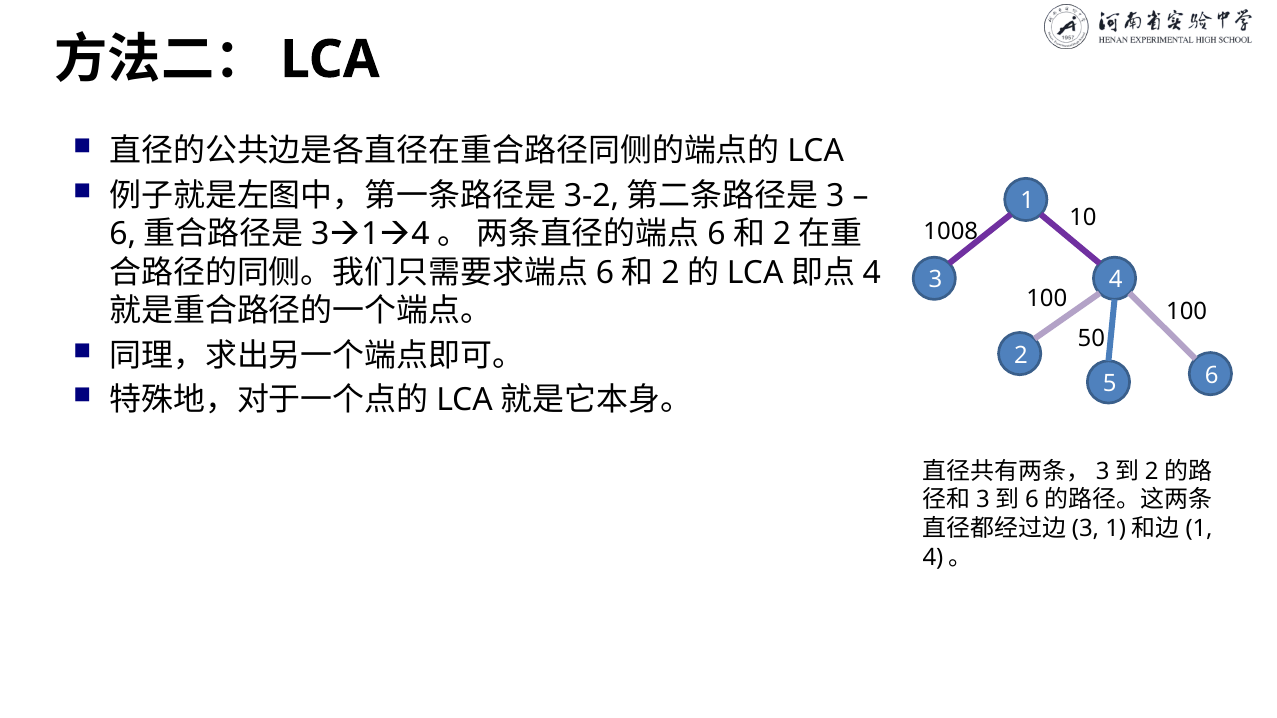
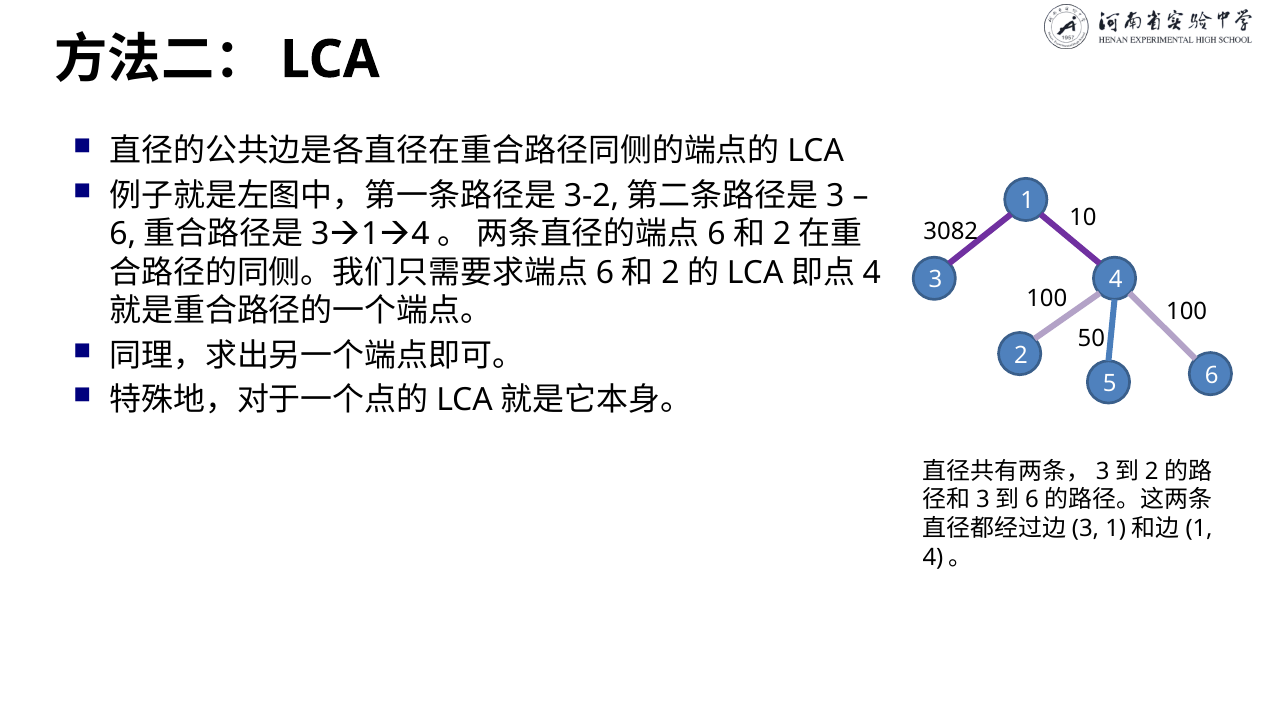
1008: 1008 -> 3082
